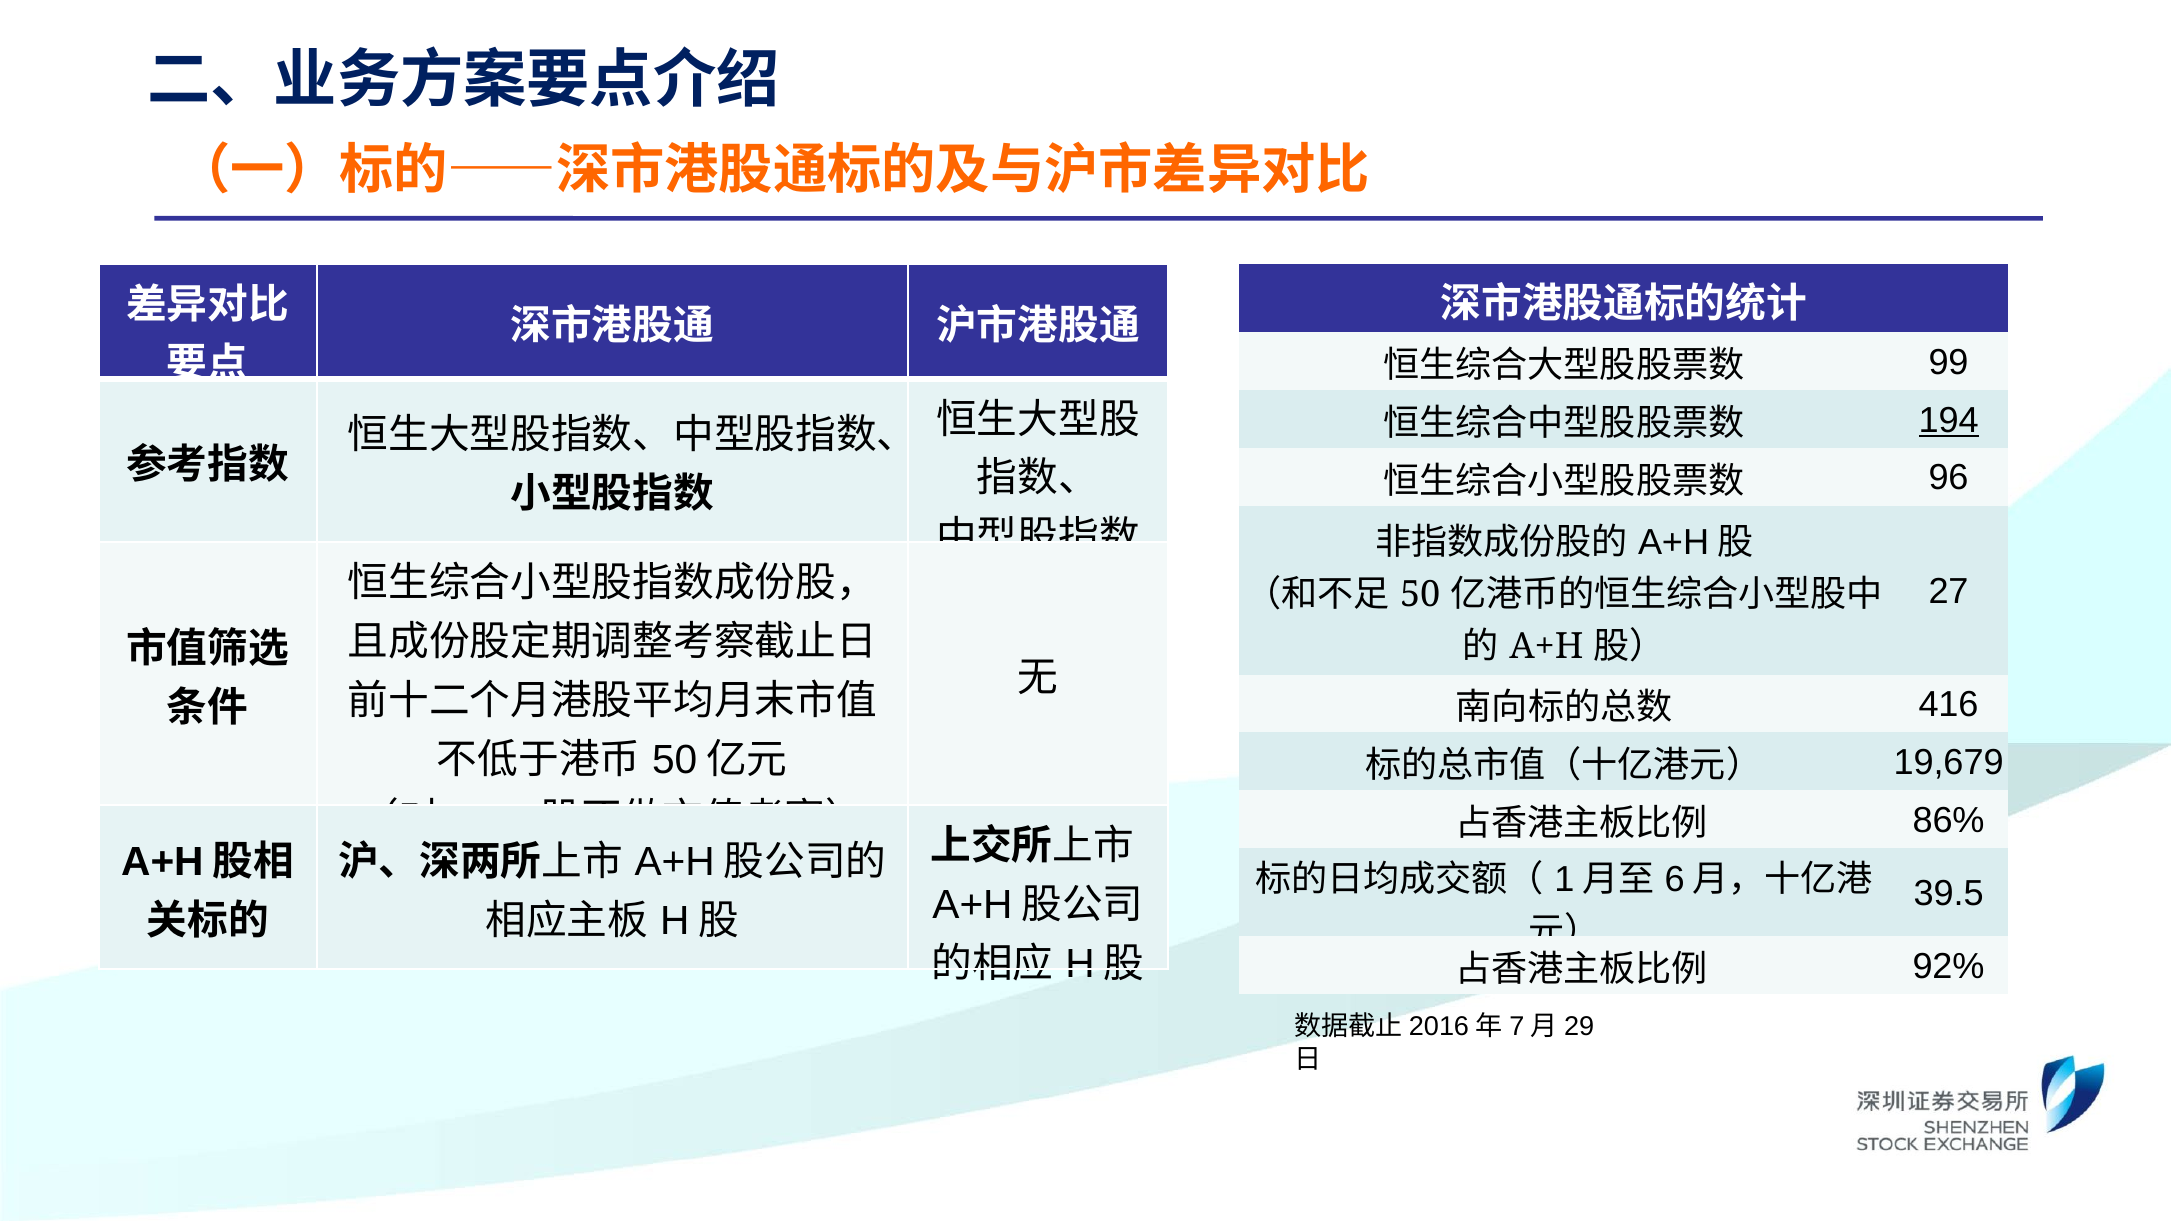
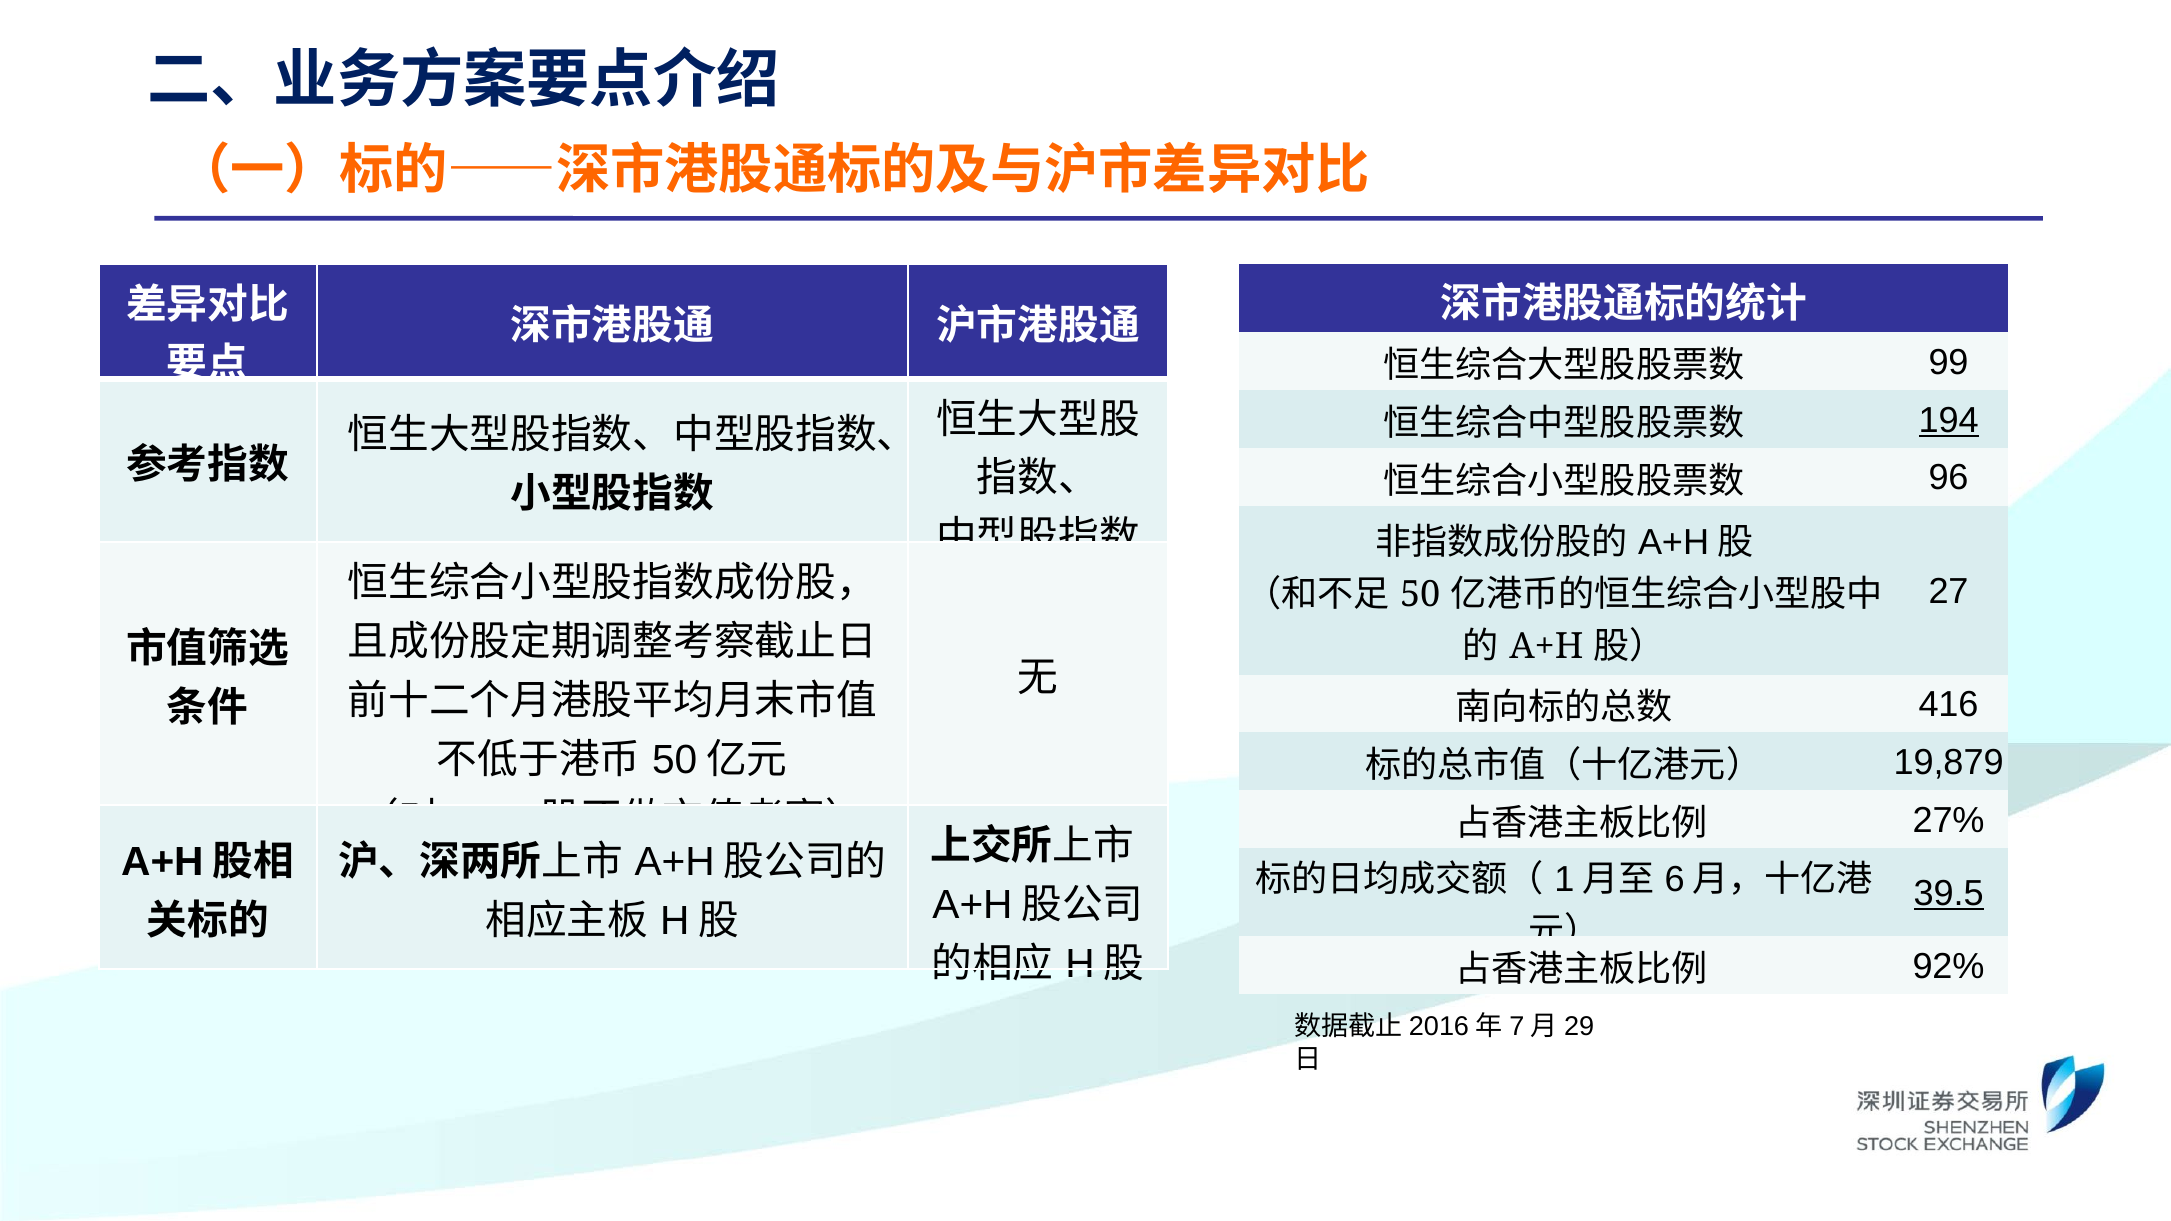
19,679: 19,679 -> 19,879
86%: 86% -> 27%
39.5 underline: none -> present
